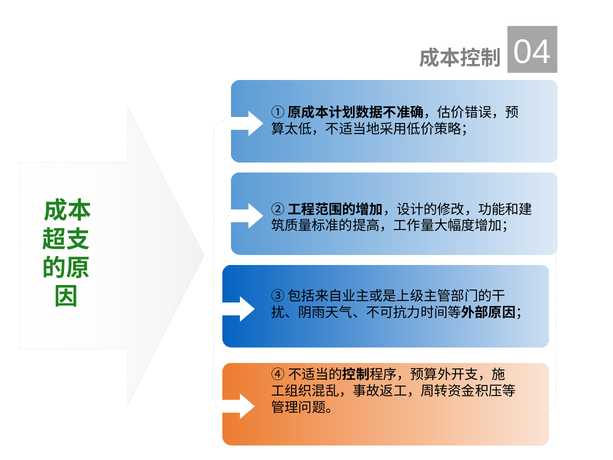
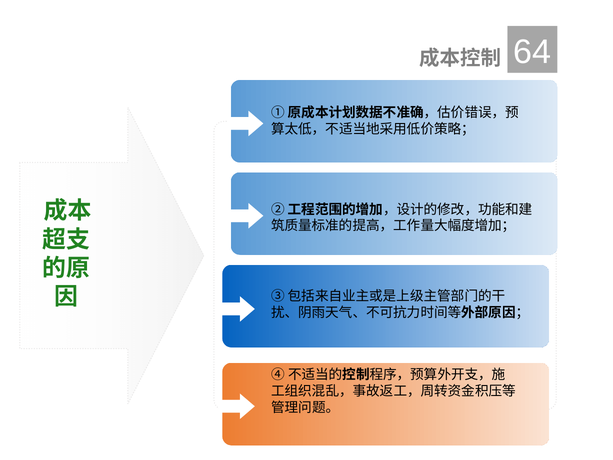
04: 04 -> 64
